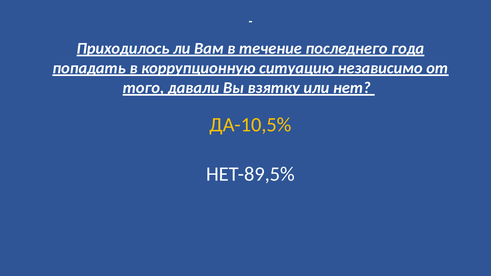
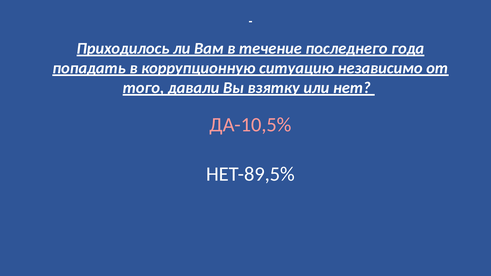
ДА-10,5% colour: yellow -> pink
